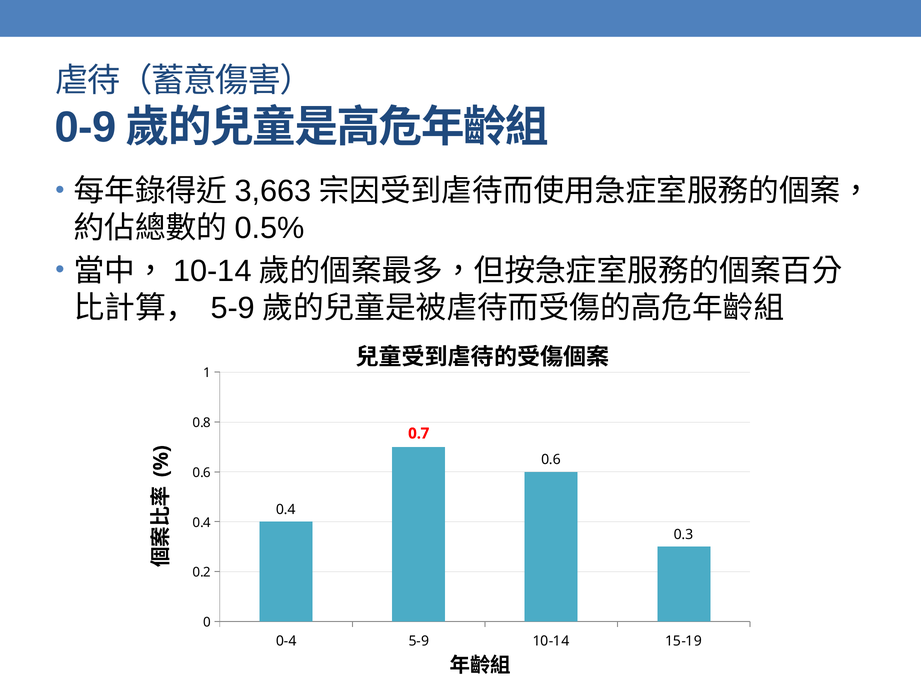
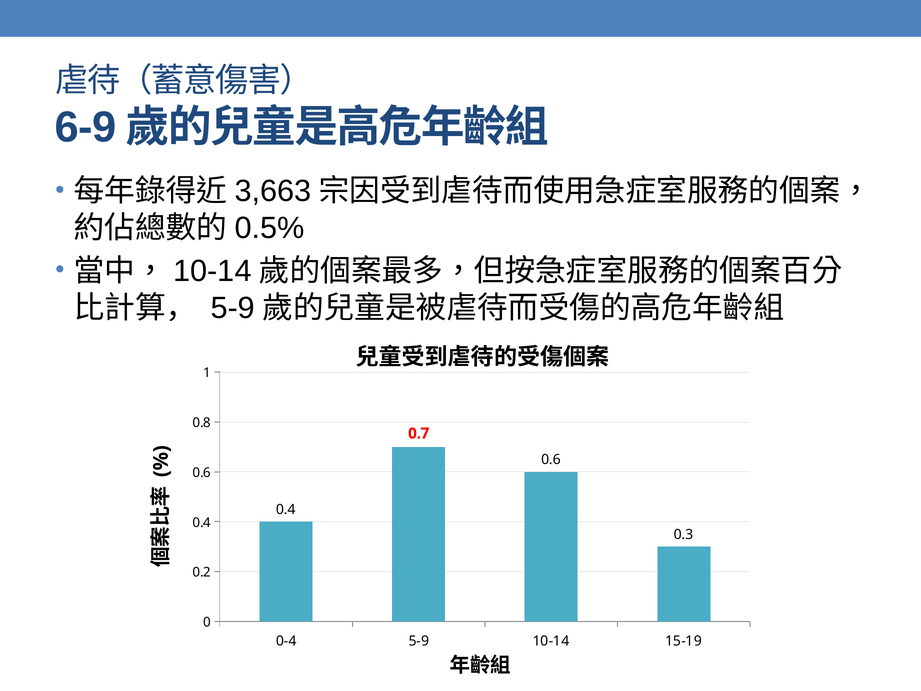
0-9: 0-9 -> 6-9
